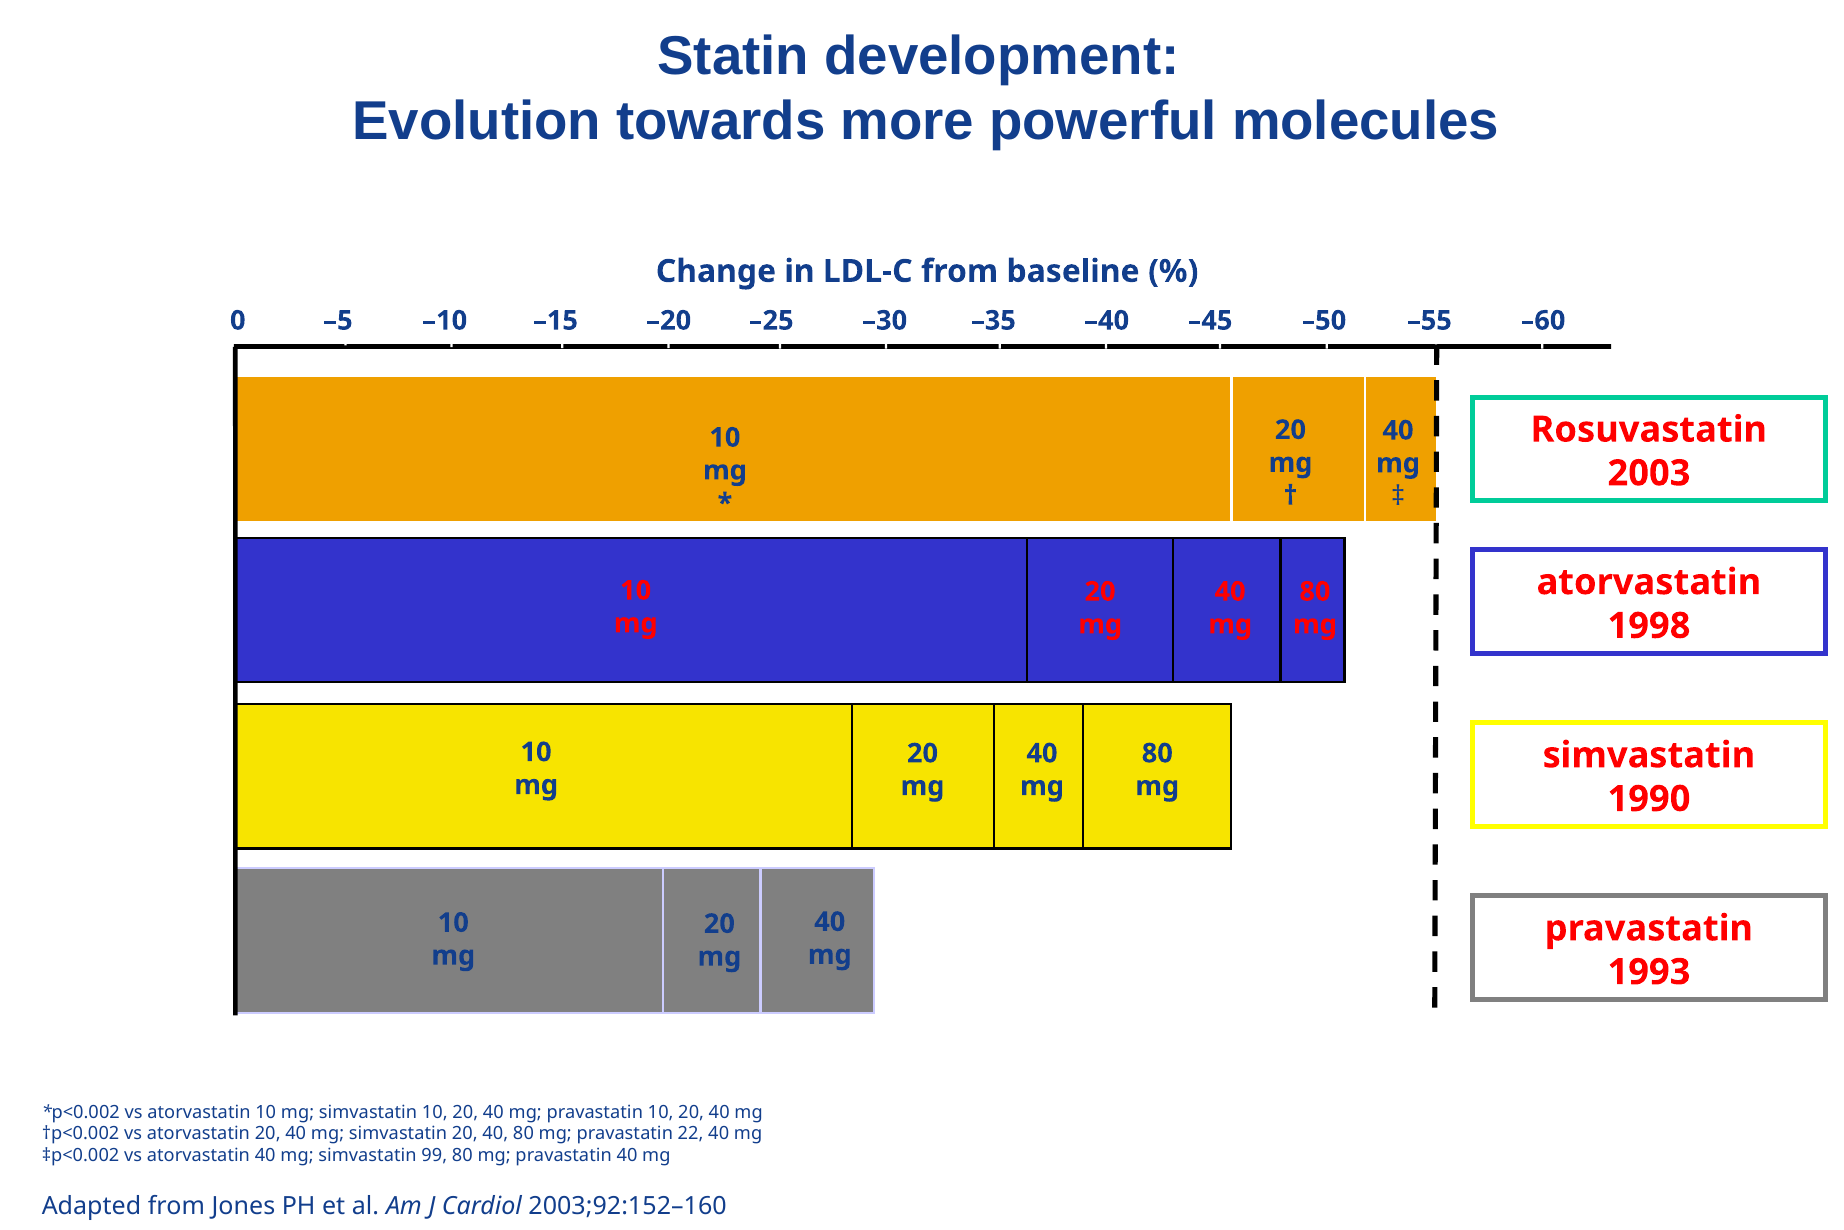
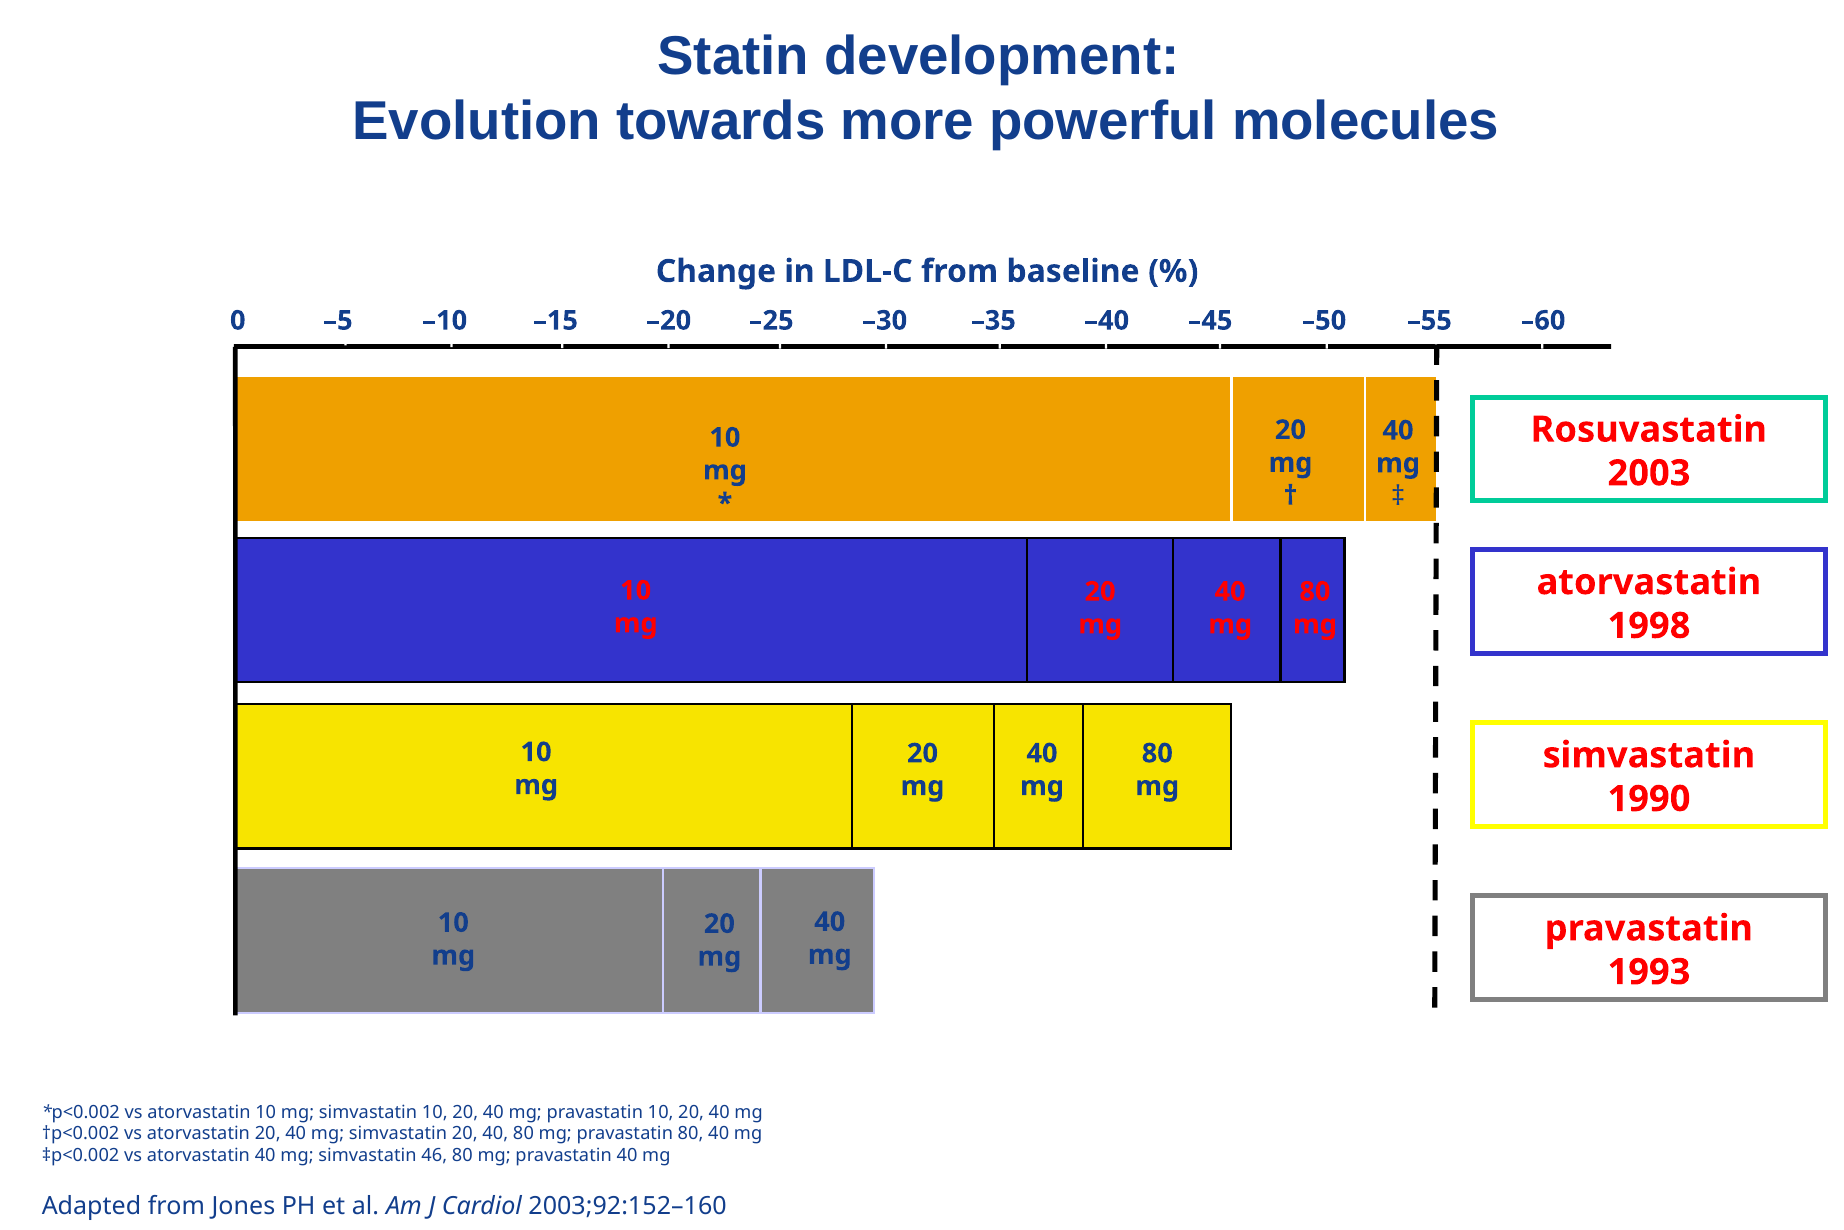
pravastatin 22: 22 -> 80
99: 99 -> 46
